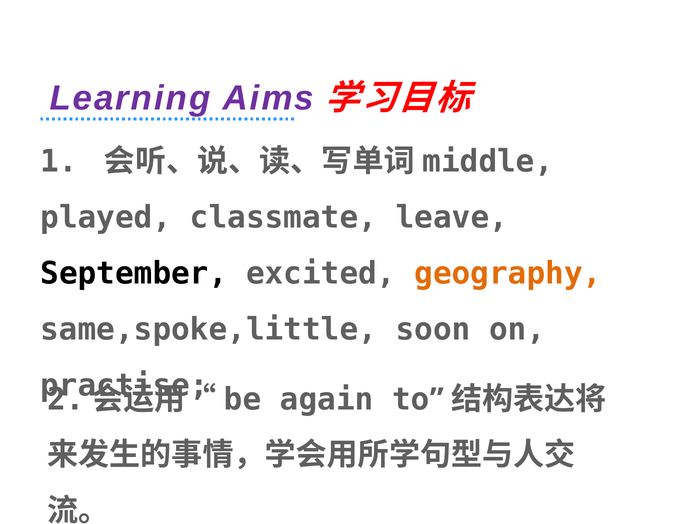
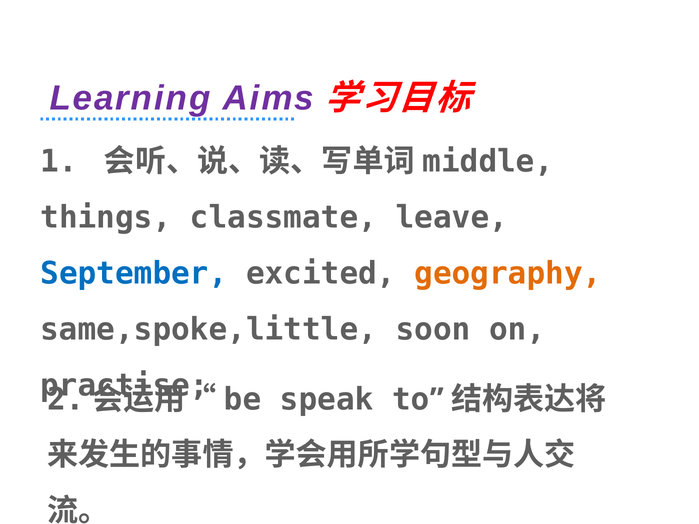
played: played -> things
September colour: black -> blue
again: again -> speak
